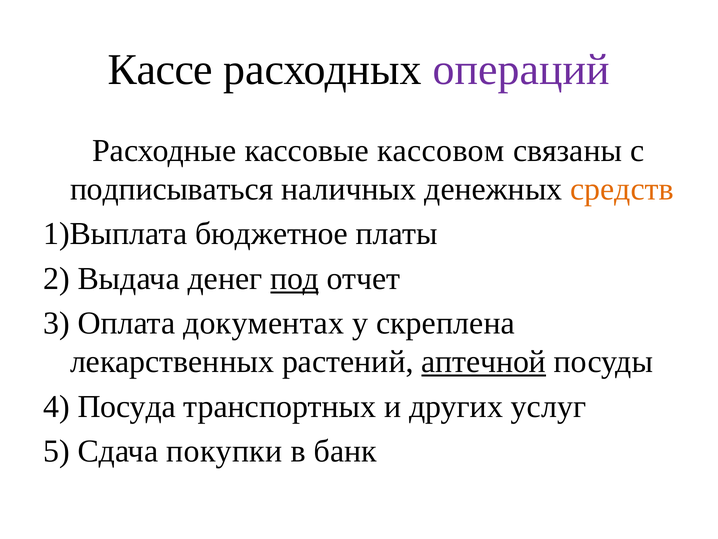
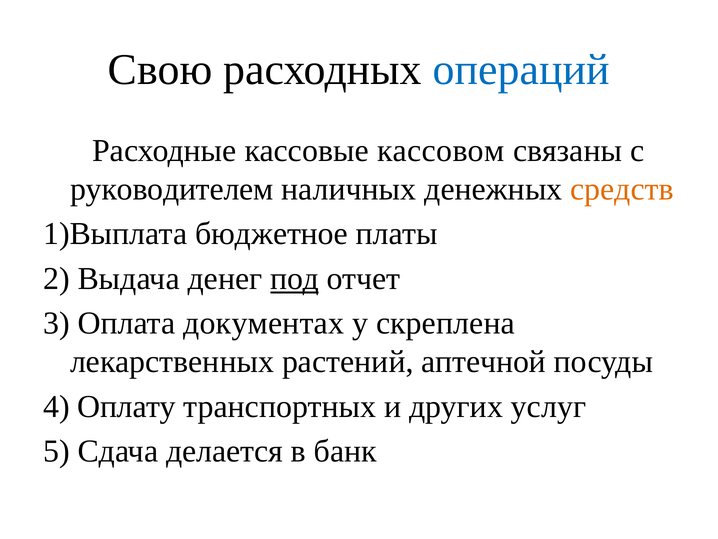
Кассе: Кассе -> Свою
операций colour: purple -> blue
подписываться: подписываться -> руководителем
аптечной underline: present -> none
Посуда: Посуда -> Оплату
покупки: покупки -> делается
